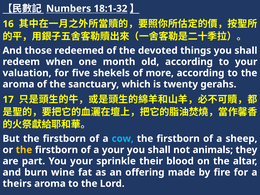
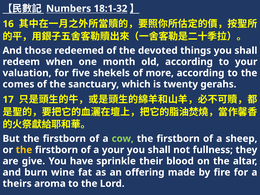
aroma at (18, 84): aroma -> comes
cow colour: light blue -> light green
animals: animals -> fullness
part: part -> give
You your: your -> have
